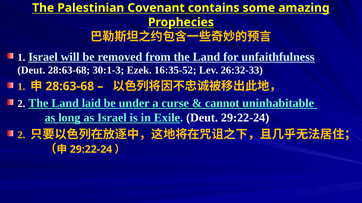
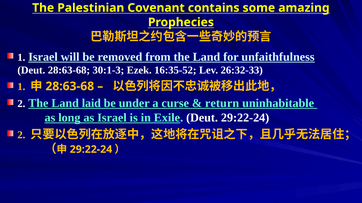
cannot: cannot -> return
